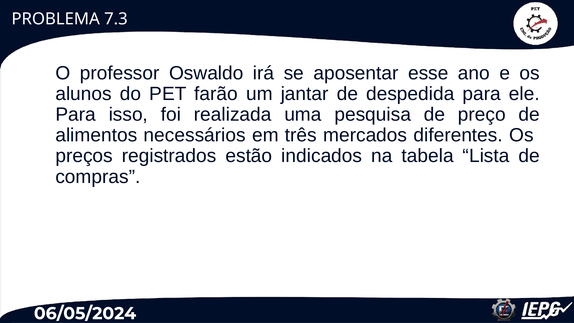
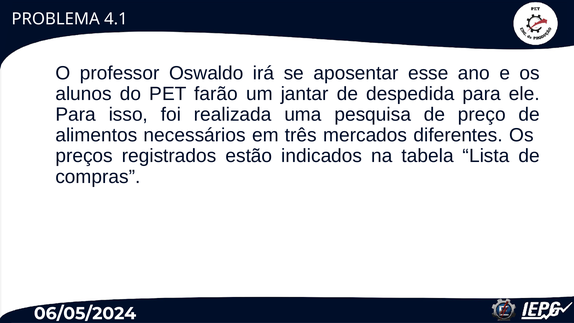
7.3: 7.3 -> 4.1
